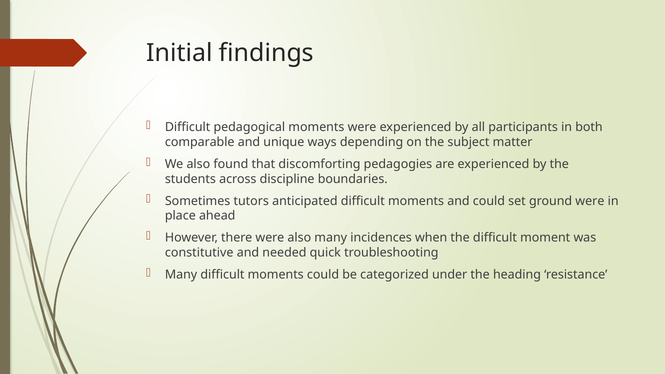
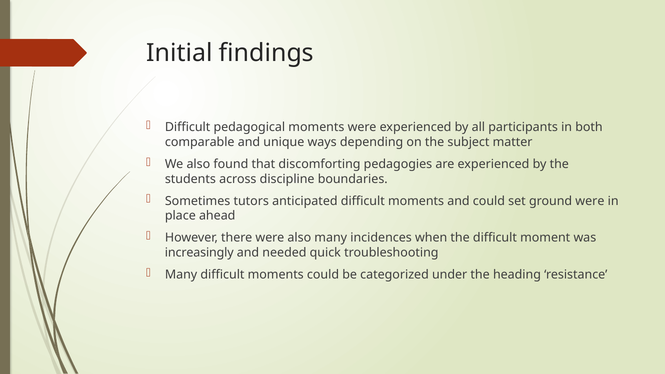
constitutive: constitutive -> increasingly
